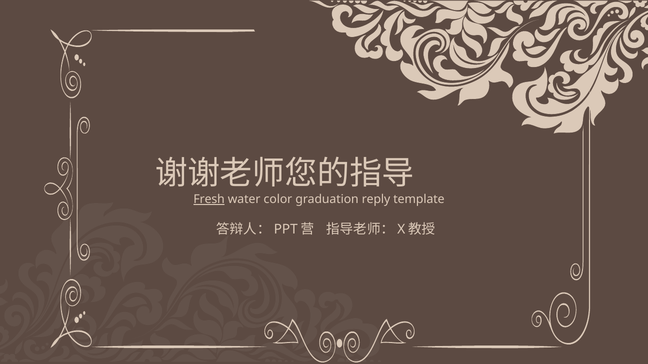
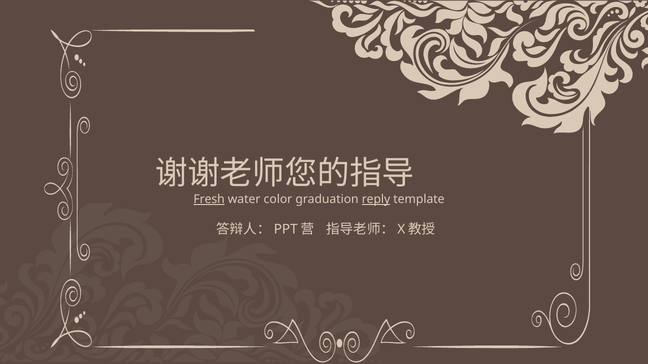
reply underline: none -> present
